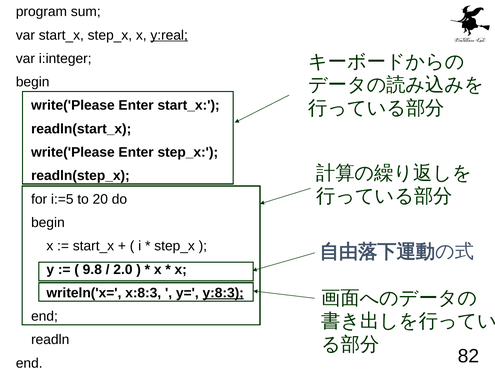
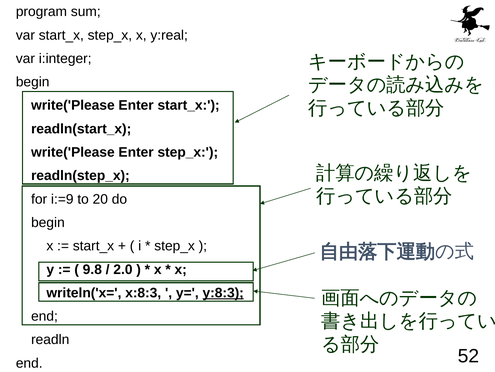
y:real underline: present -> none
i:=5: i:=5 -> i:=9
82: 82 -> 52
